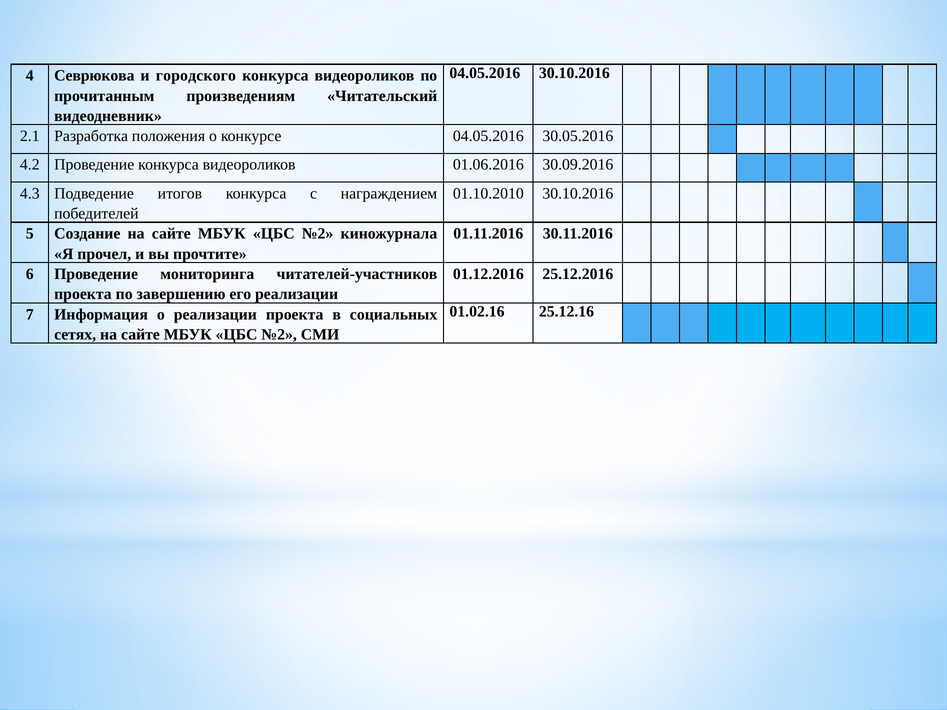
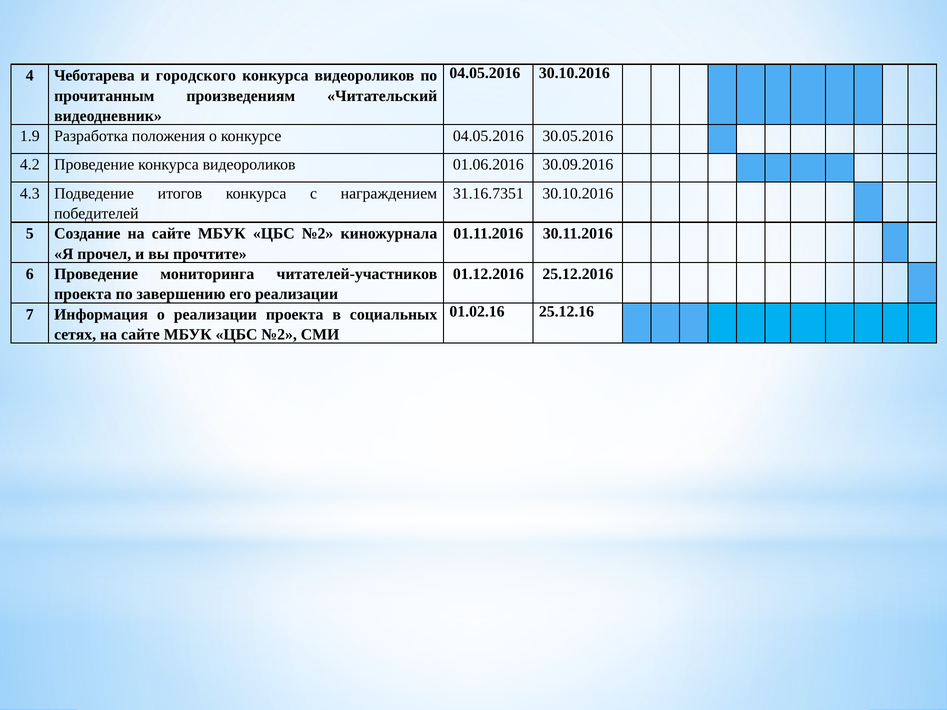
Севрюкова: Севрюкова -> Чеботарева
2.1: 2.1 -> 1.9
01.10.2010: 01.10.2010 -> 31.16.7351
